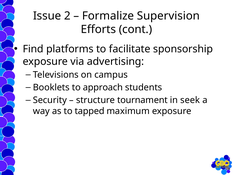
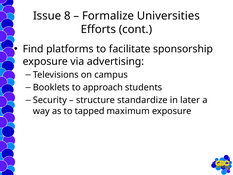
2: 2 -> 8
Supervision: Supervision -> Universities
tournament: tournament -> standardize
seek: seek -> later
